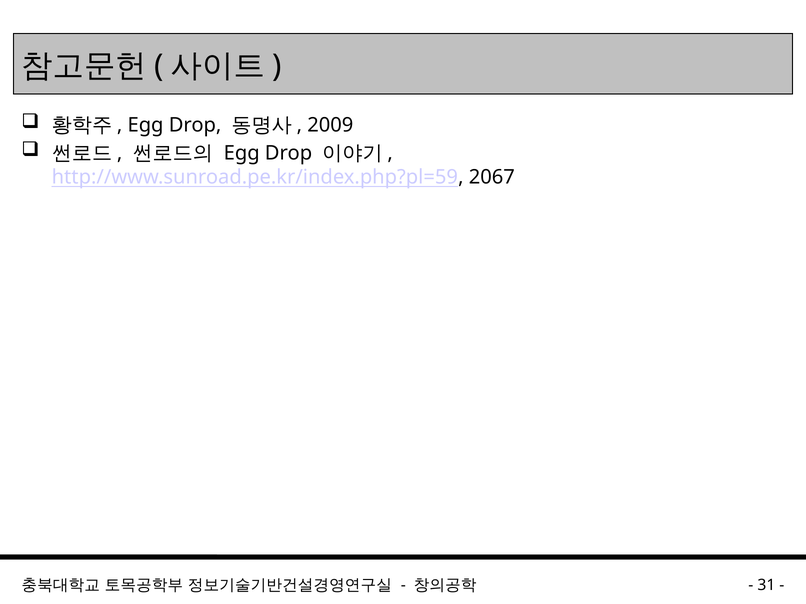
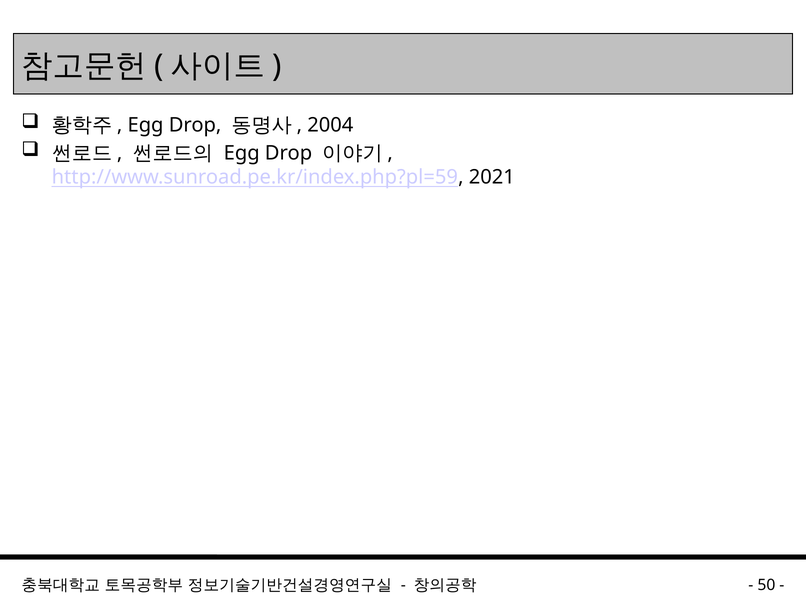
2009: 2009 -> 2004
2067: 2067 -> 2021
31: 31 -> 50
